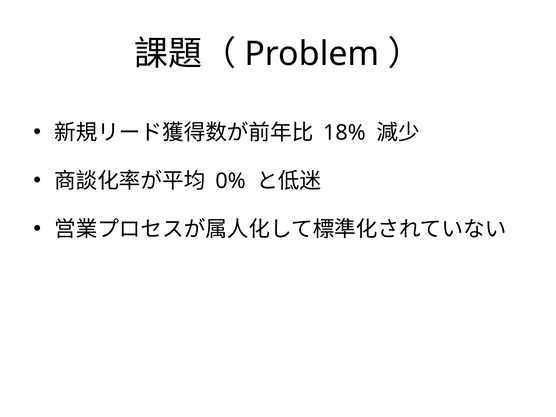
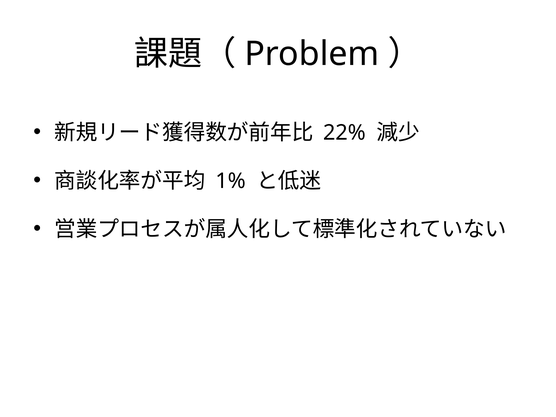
18%: 18% -> 22%
0%: 0% -> 1%
